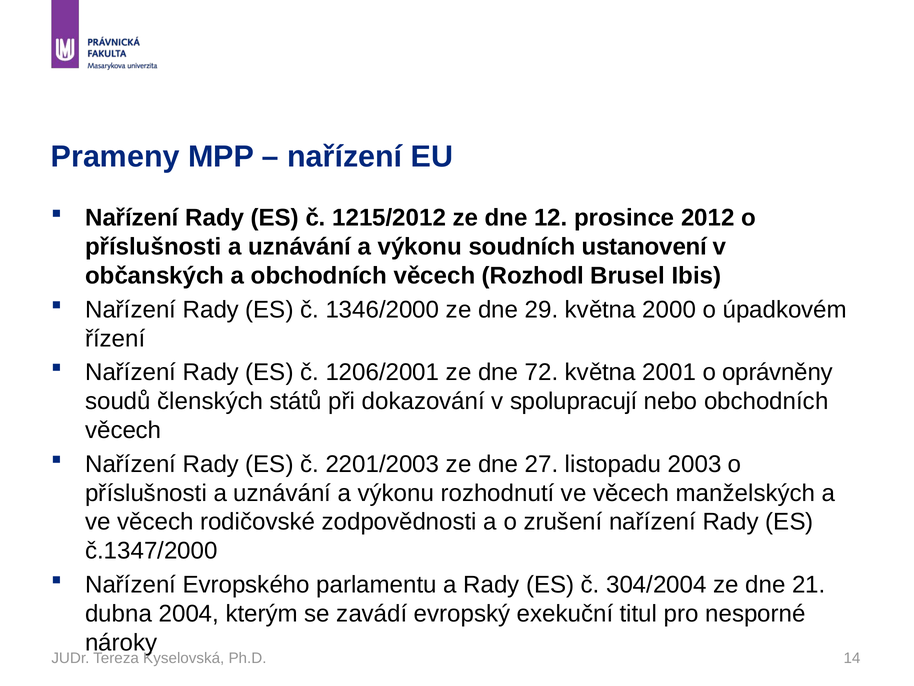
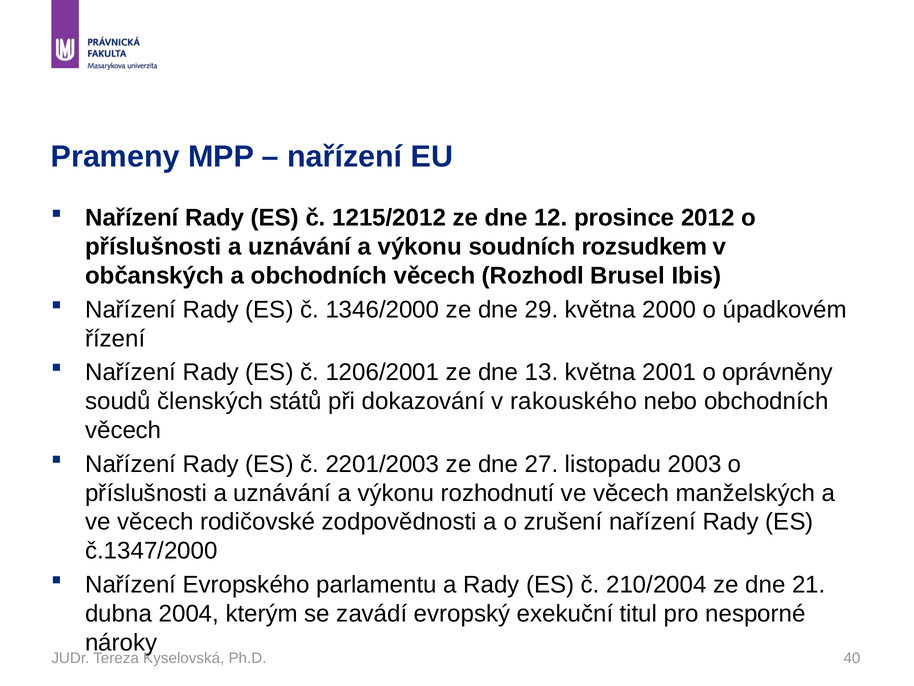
ustanovení: ustanovení -> rozsudkem
72: 72 -> 13
spolupracují: spolupracují -> rakouského
304/2004: 304/2004 -> 210/2004
14: 14 -> 40
